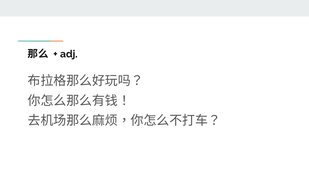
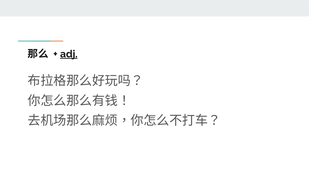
adj underline: none -> present
